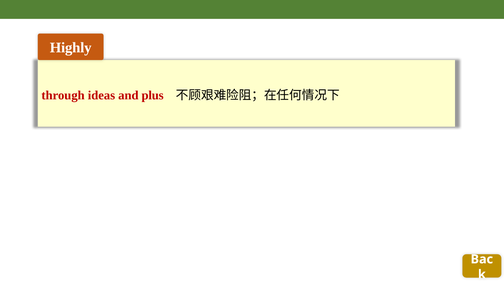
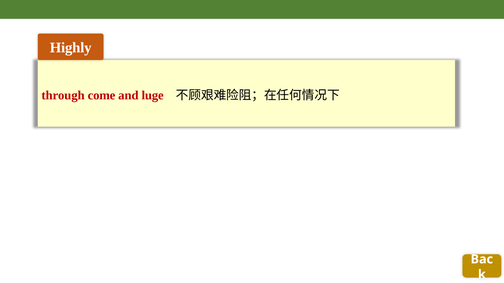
ideas: ideas -> come
plus: plus -> luge
